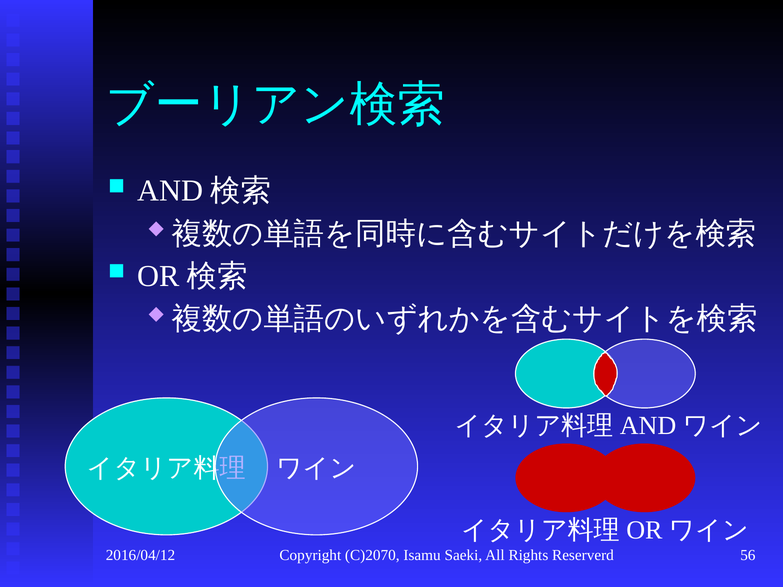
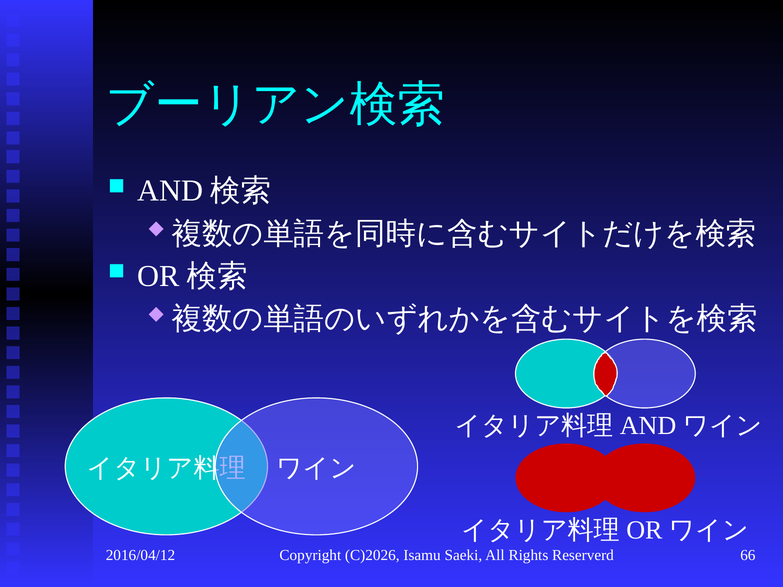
C)2070: C)2070 -> C)2026
56: 56 -> 66
